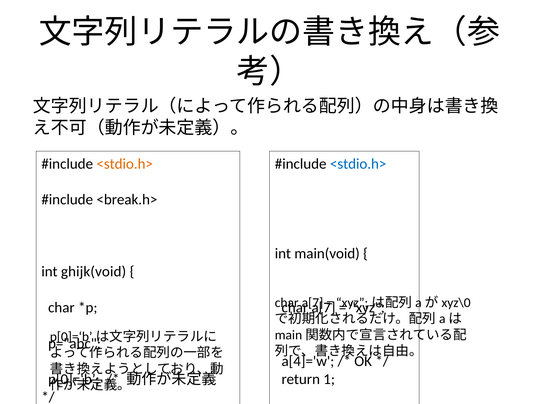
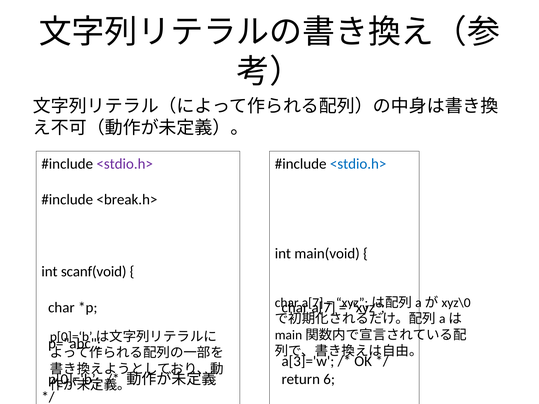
<stdio.h> at (125, 164) colour: orange -> purple
ghijk(void: ghijk(void -> scanf(void
a[4]='w: a[4]='w -> a[3]='w
1: 1 -> 6
